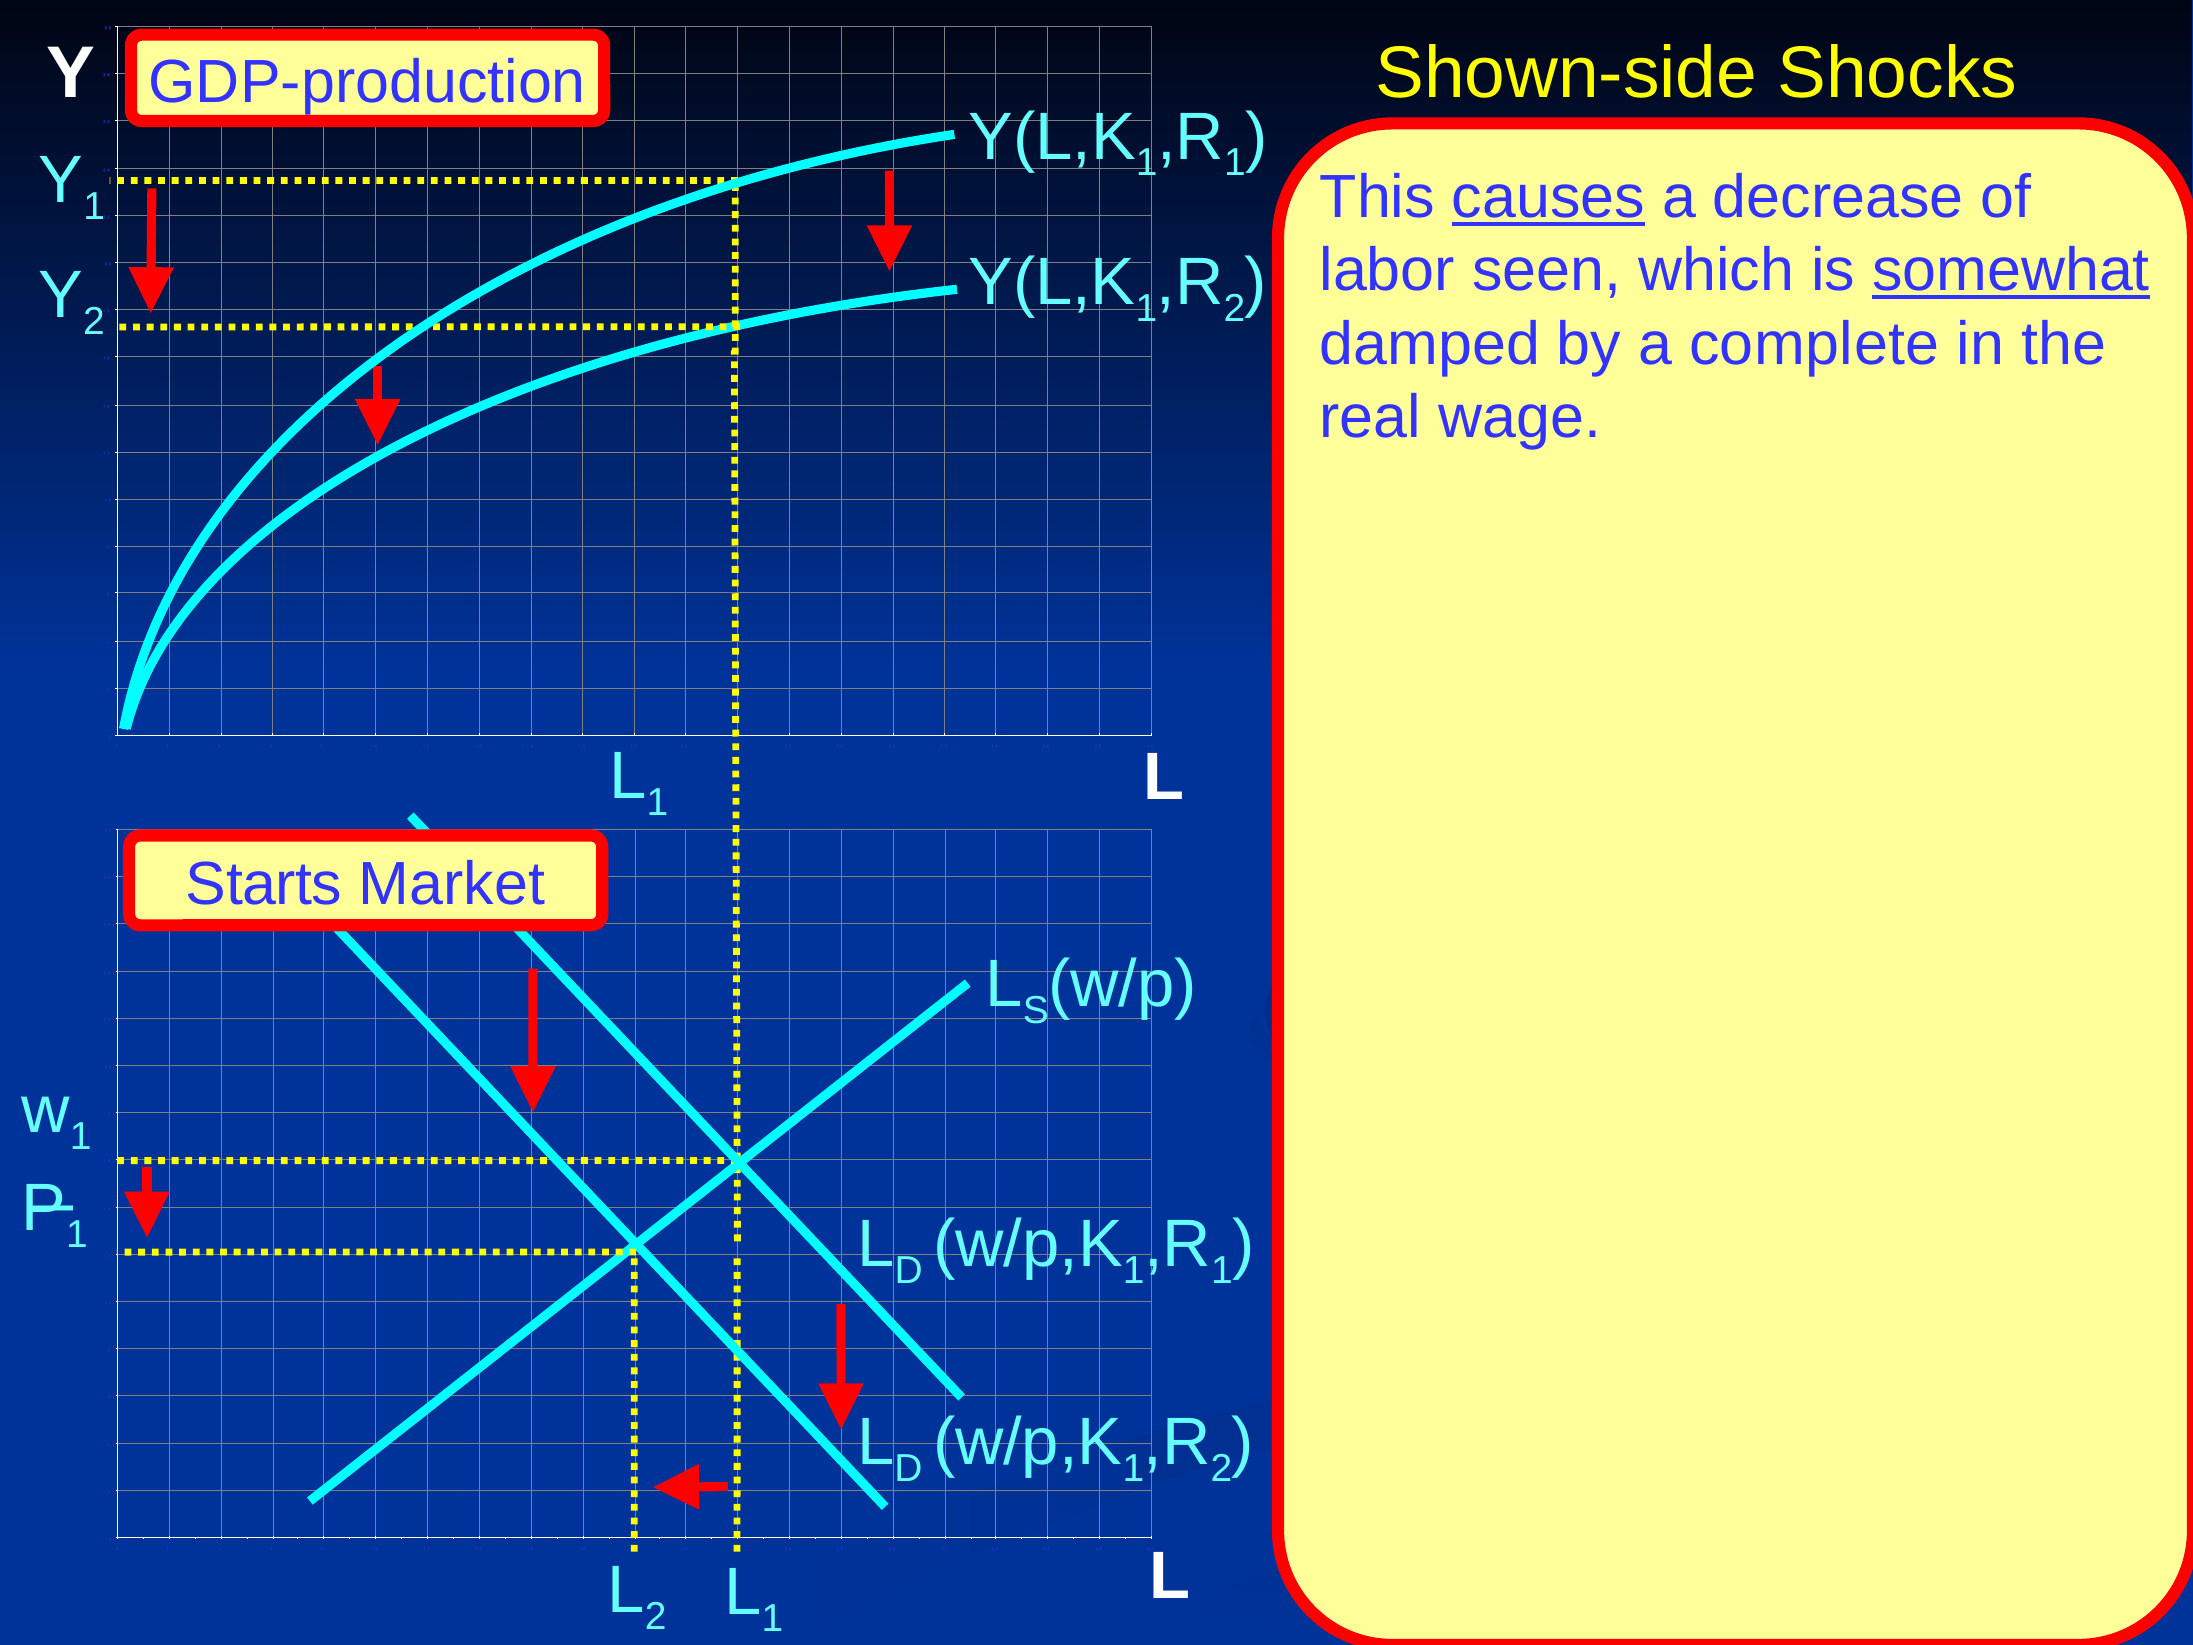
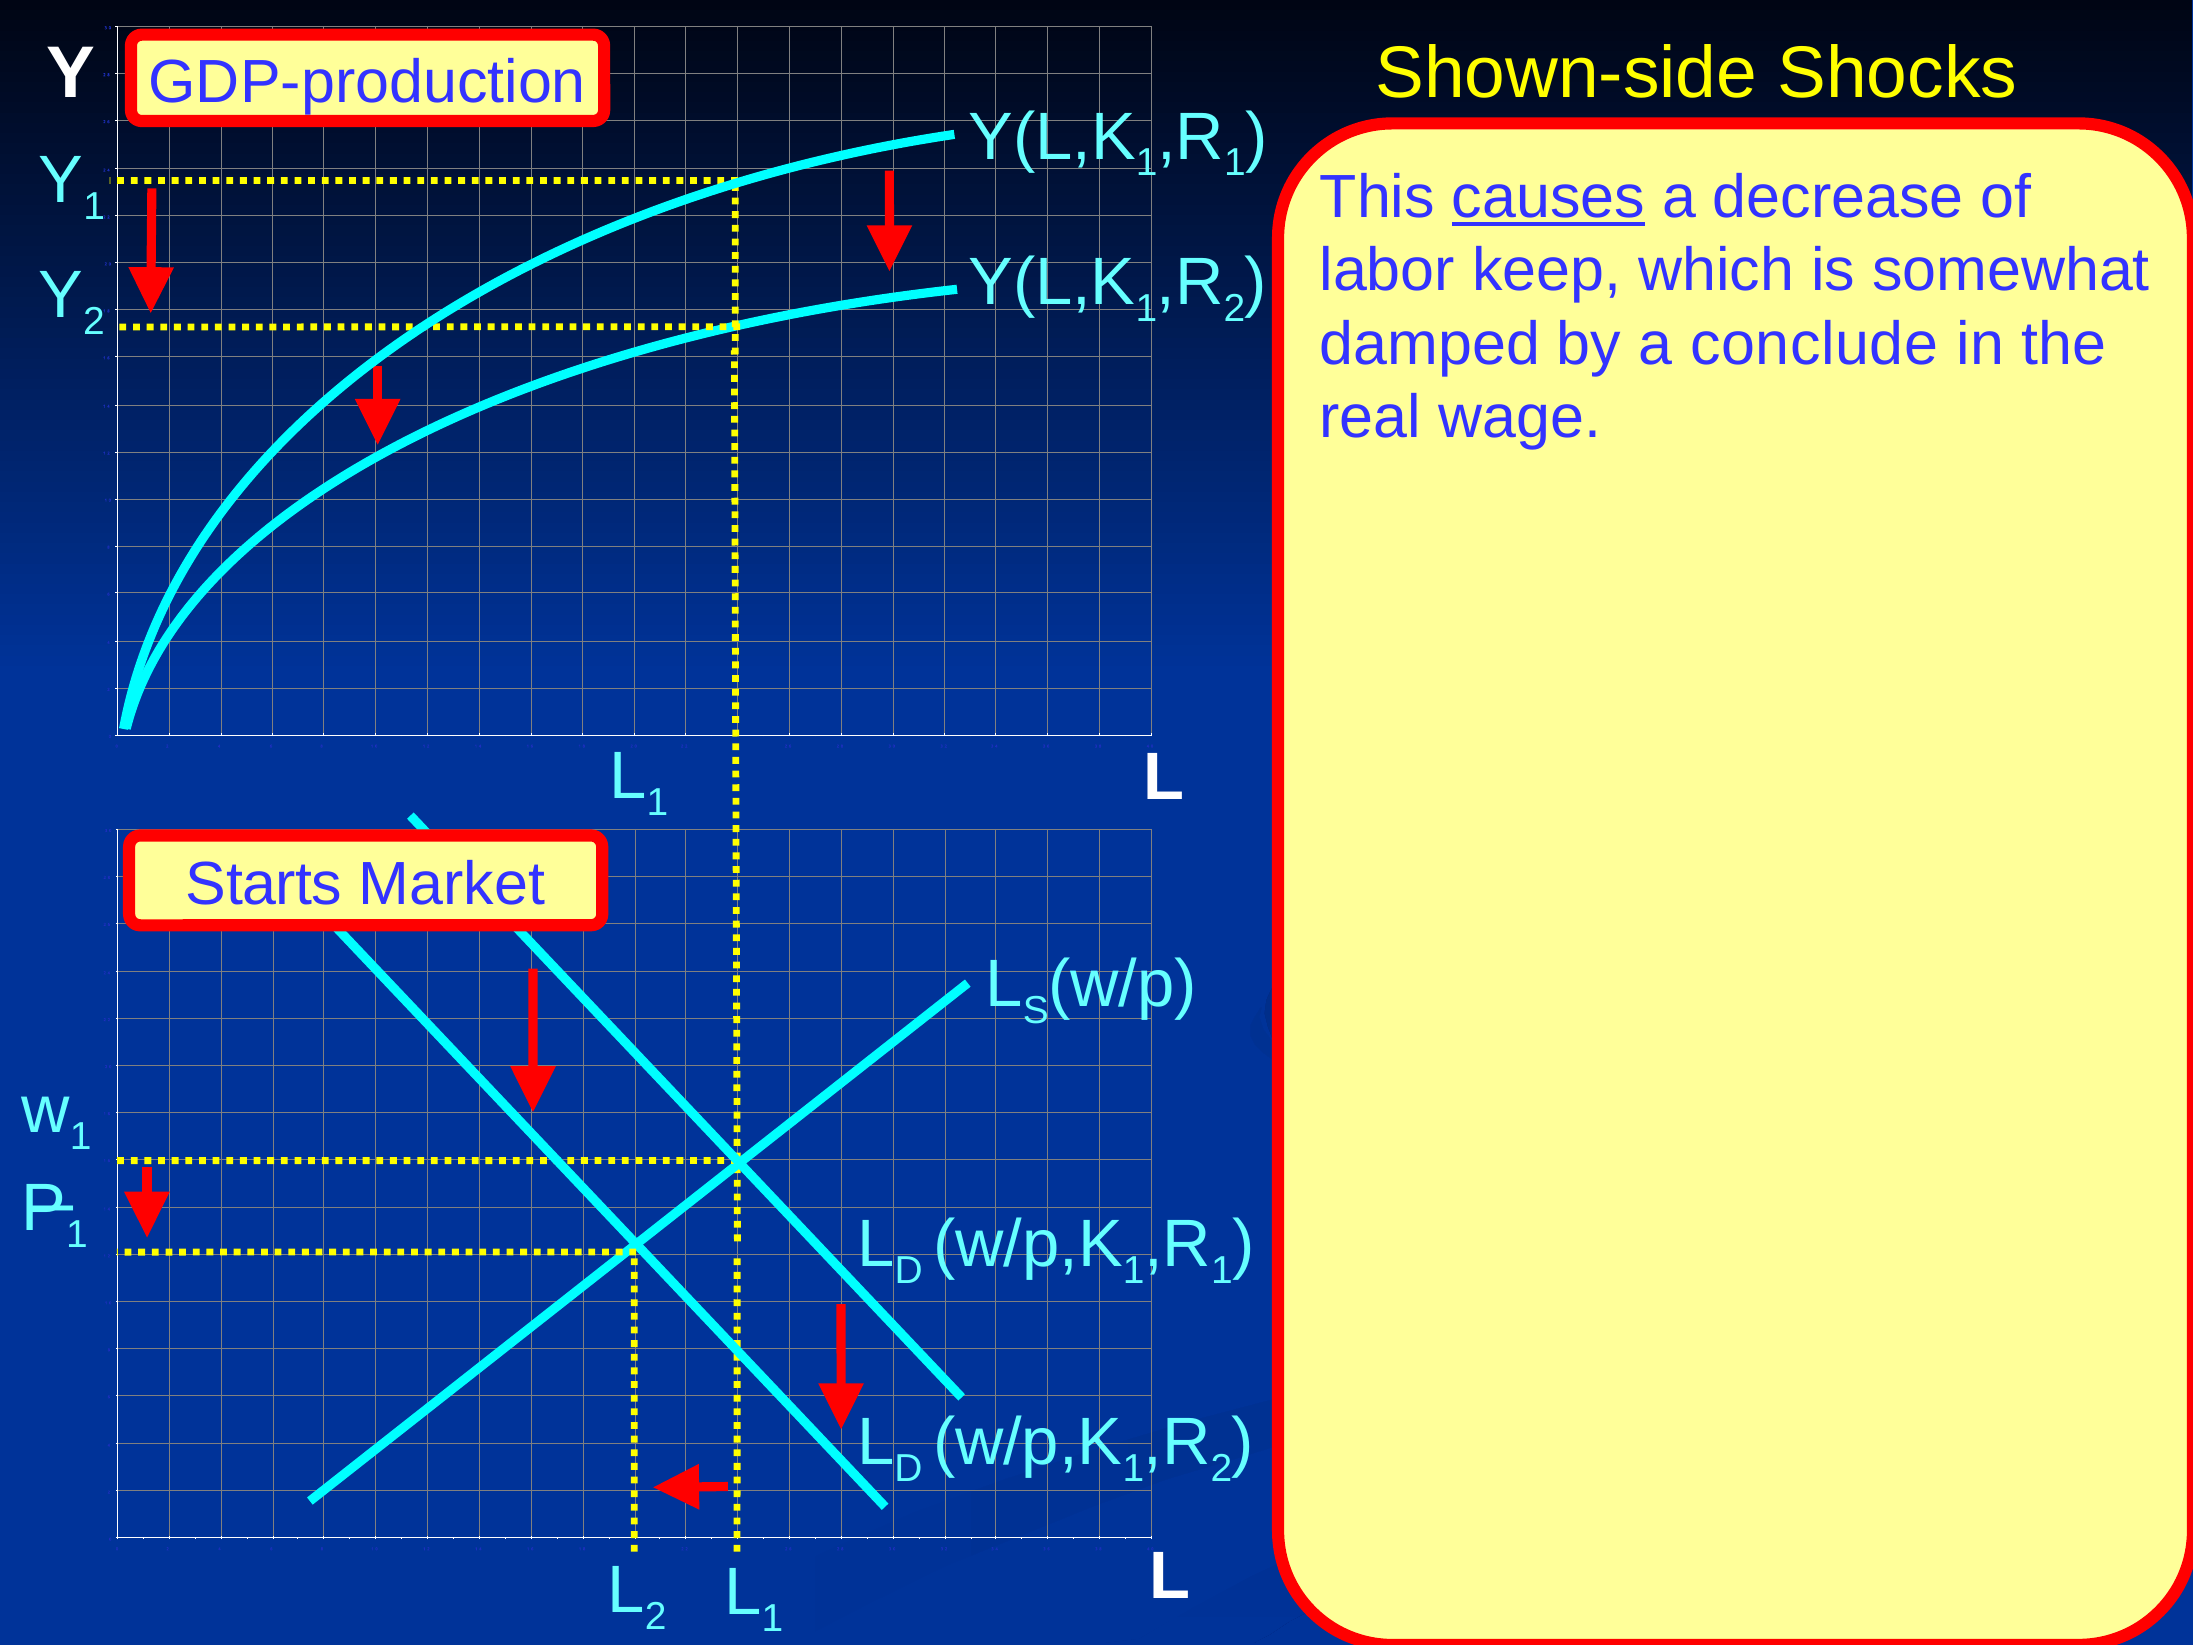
seen: seen -> keep
somewhat underline: present -> none
complete: complete -> conclude
